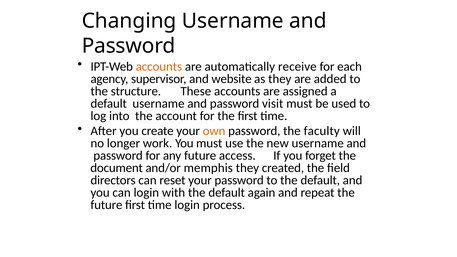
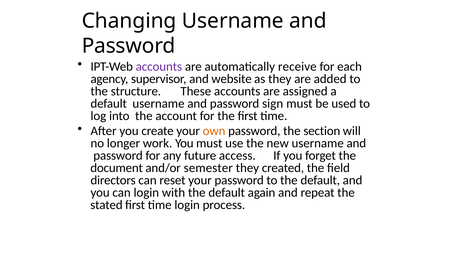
accounts at (159, 67) colour: orange -> purple
visit: visit -> sign
faculty: faculty -> section
memphis: memphis -> semester
future at (106, 205): future -> stated
